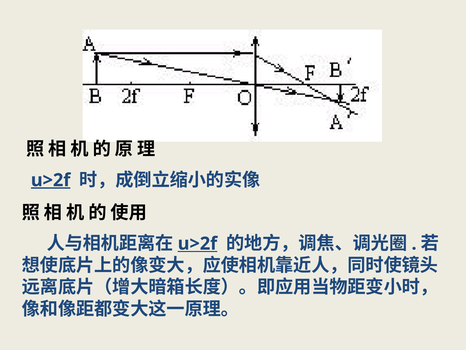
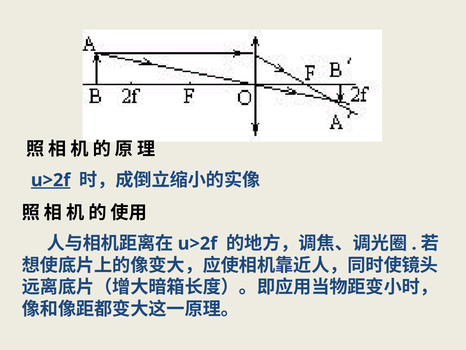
u>2f at (197, 243) underline: present -> none
